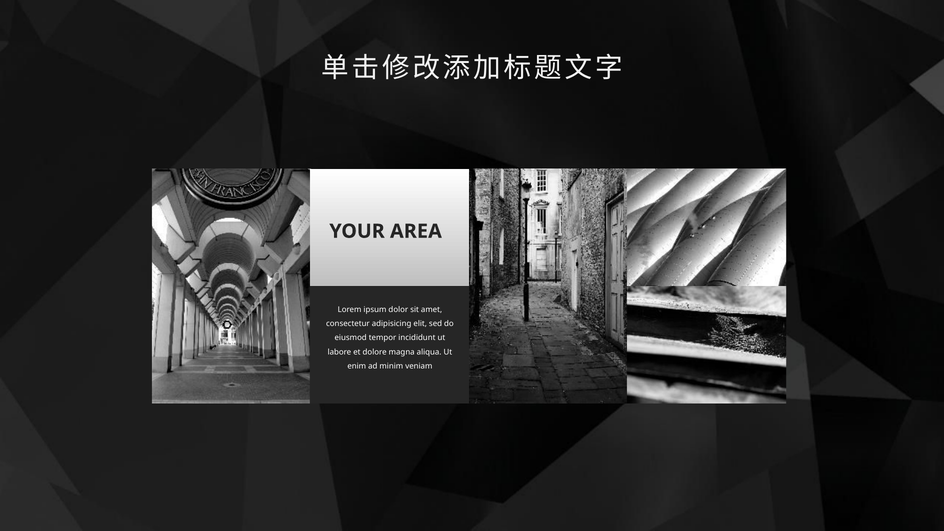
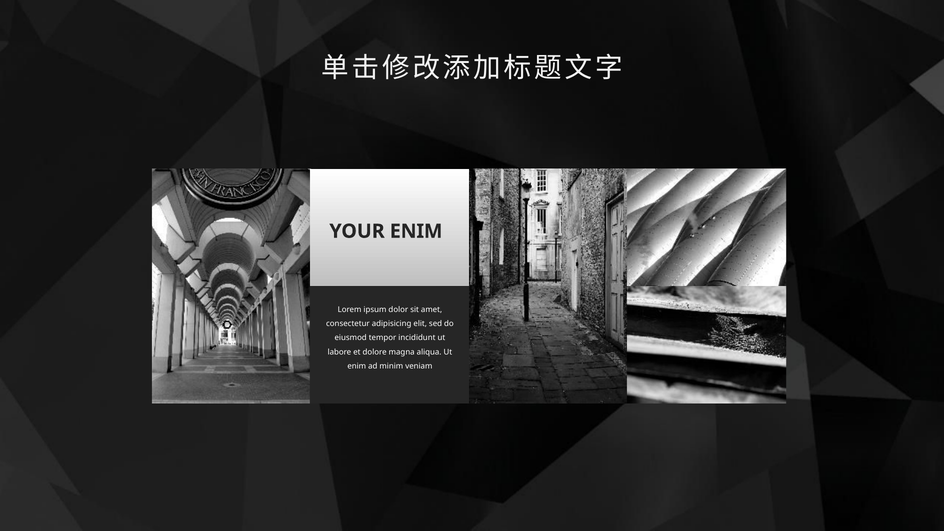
YOUR AREA: AREA -> ENIM
